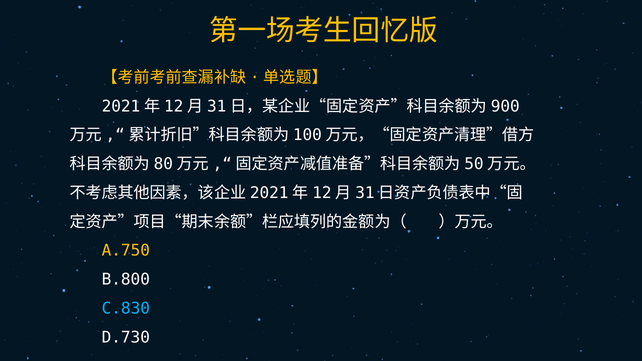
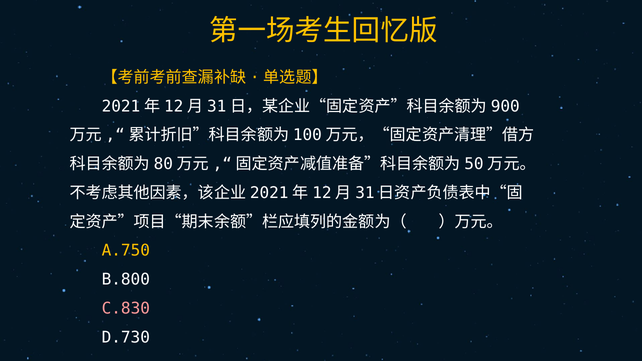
C.830 colour: light blue -> pink
